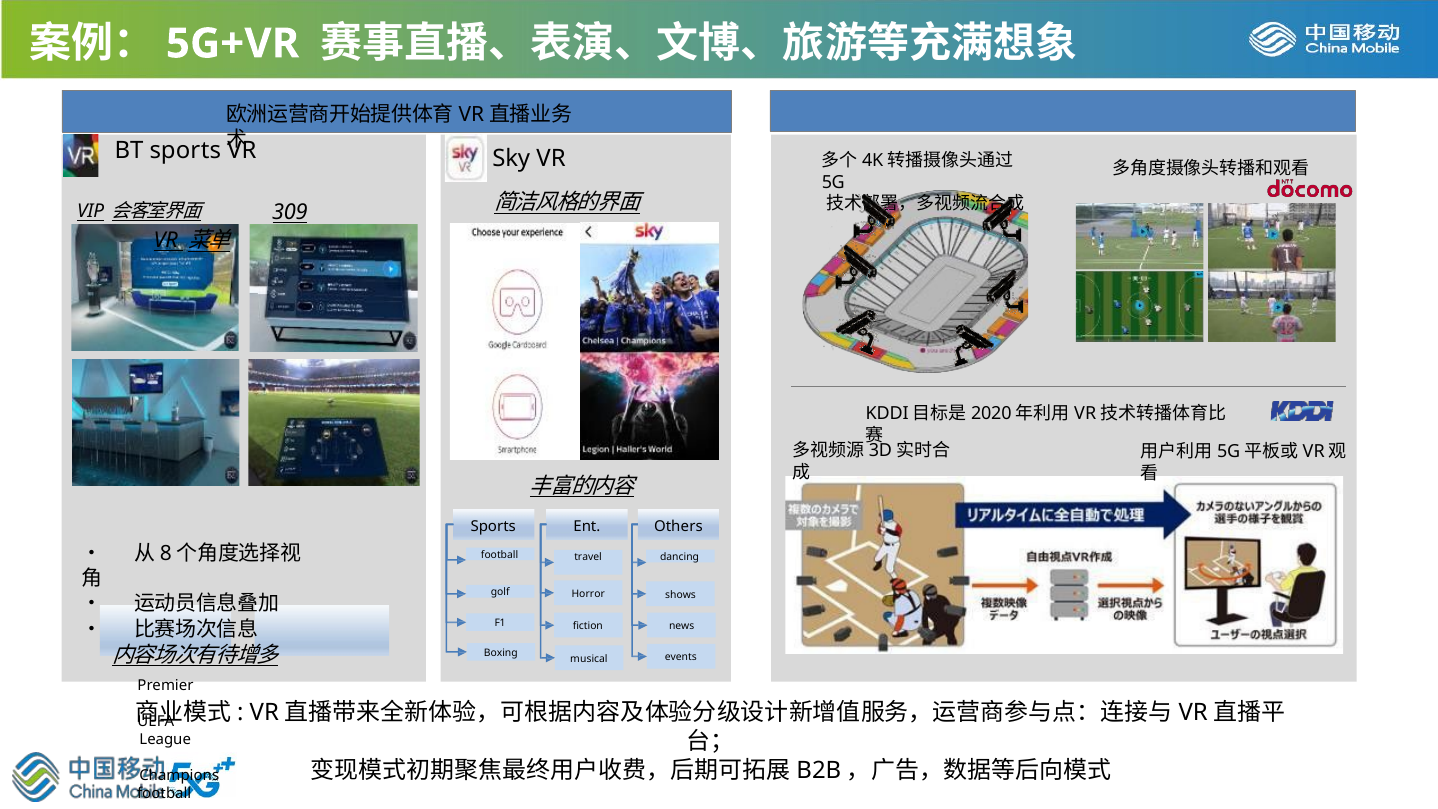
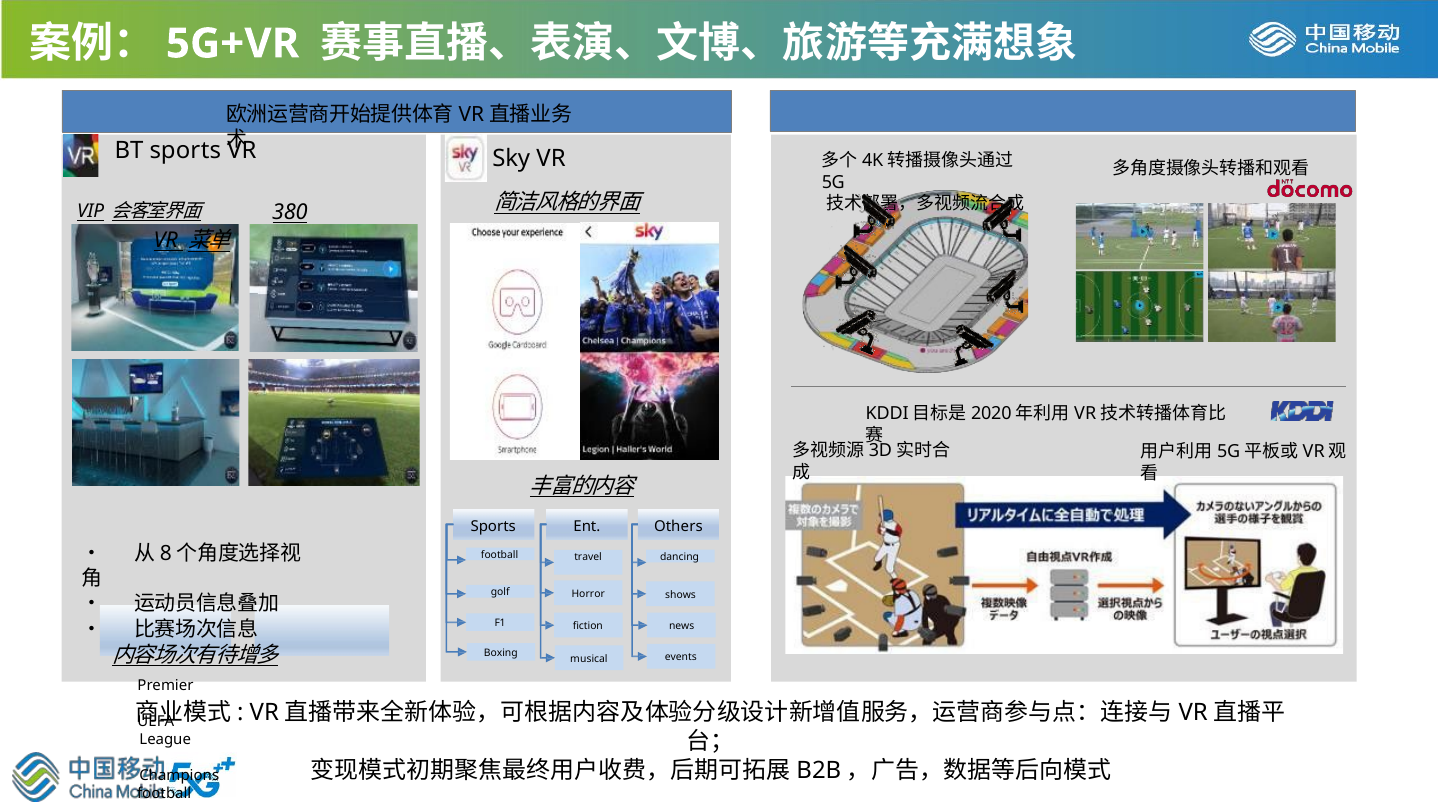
309: 309 -> 380
